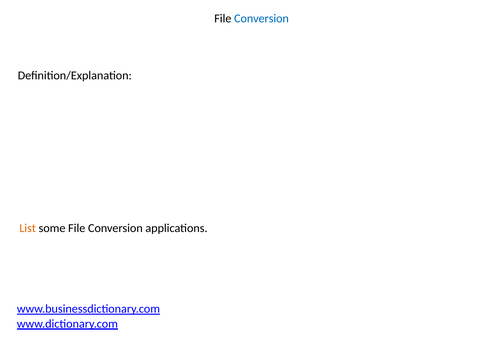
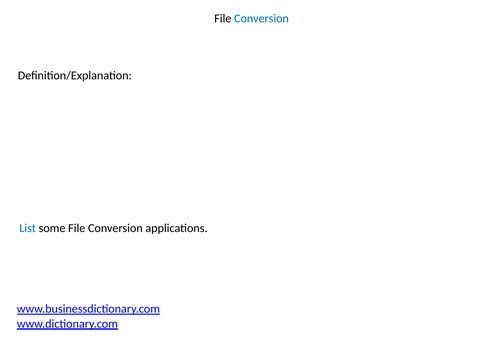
List colour: orange -> blue
